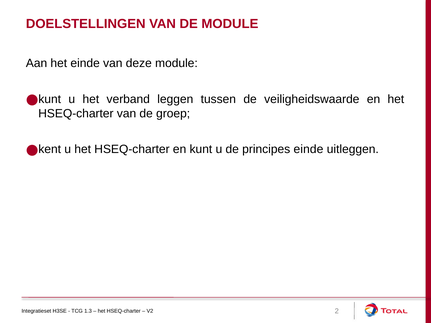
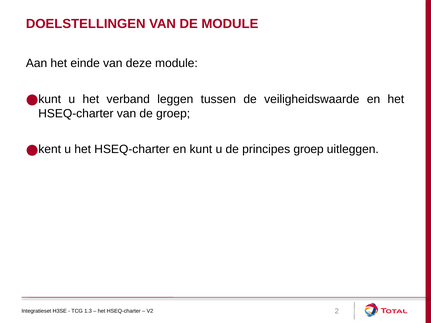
principes einde: einde -> groep
